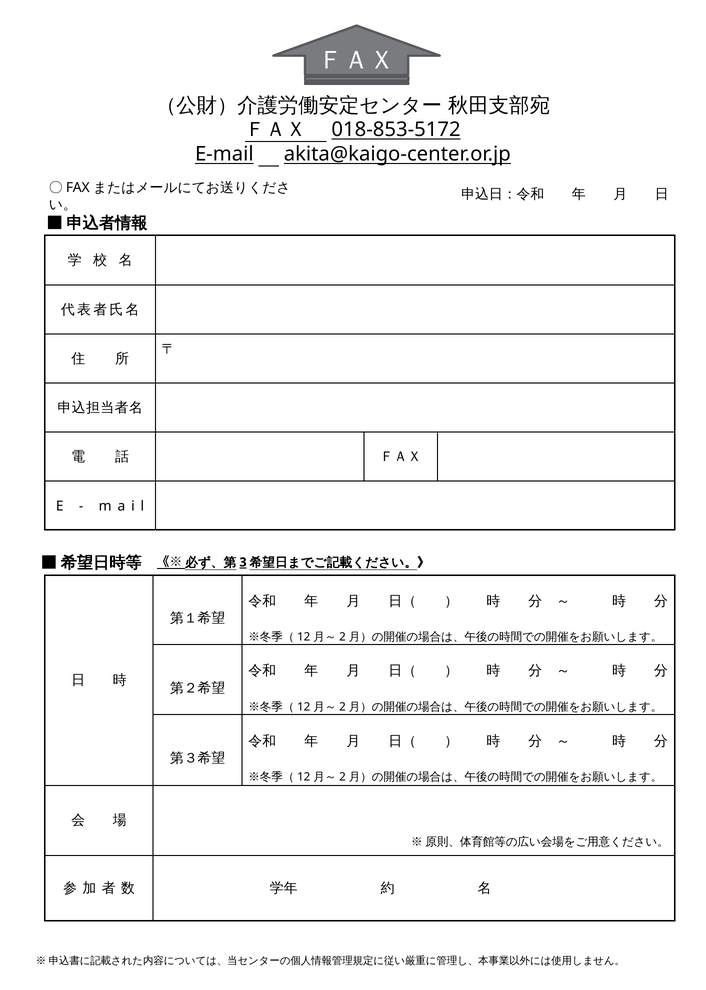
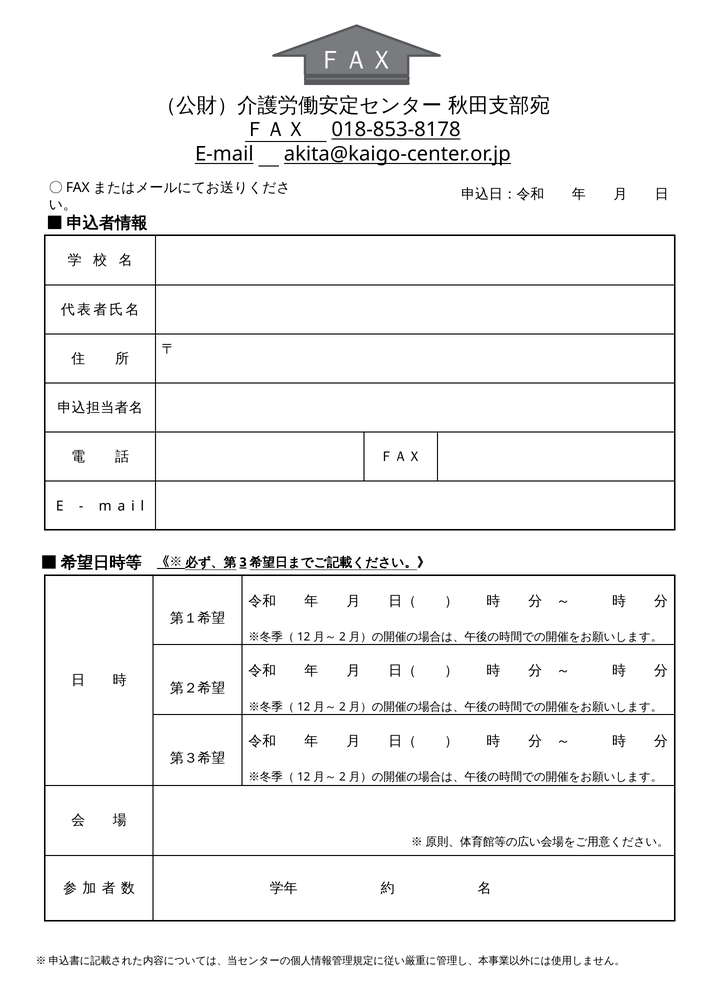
018-853-5172: 018-853-5172 -> 018-853-8178
